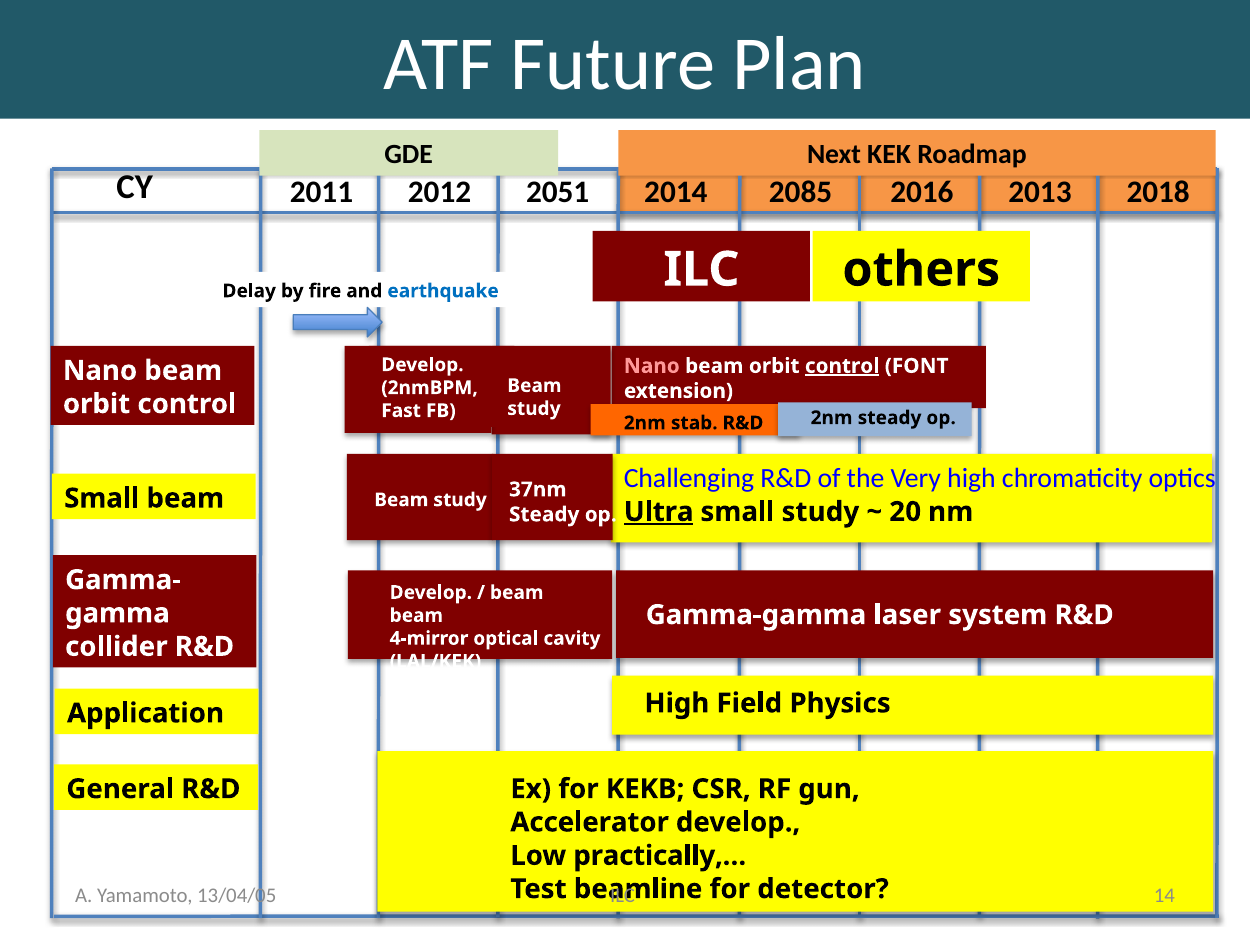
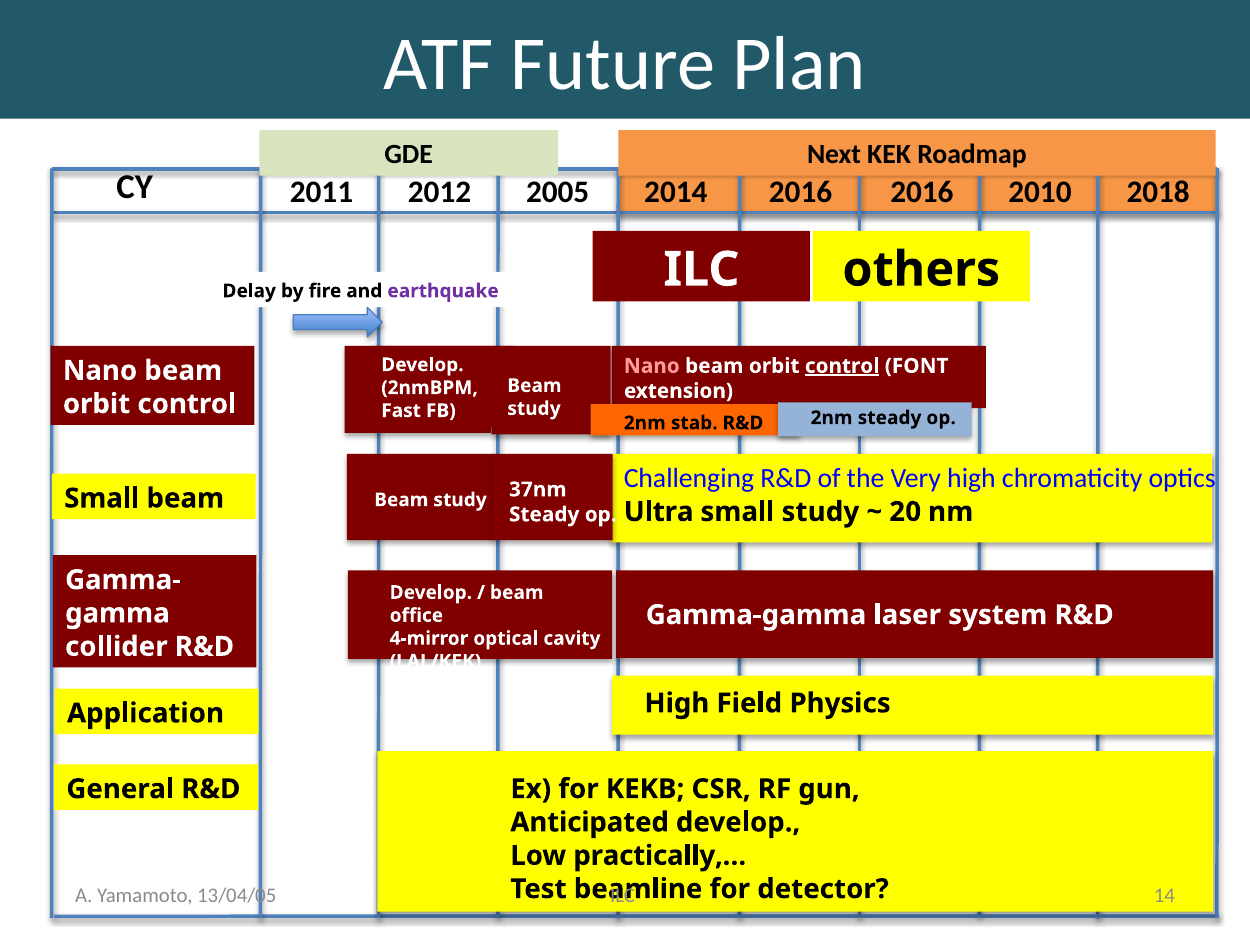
2051: 2051 -> 2005
2014 2085: 2085 -> 2016
2013: 2013 -> 2010
earthquake colour: blue -> purple
Ultra underline: present -> none
beam at (416, 615): beam -> office
Accelerator: Accelerator -> Anticipated
